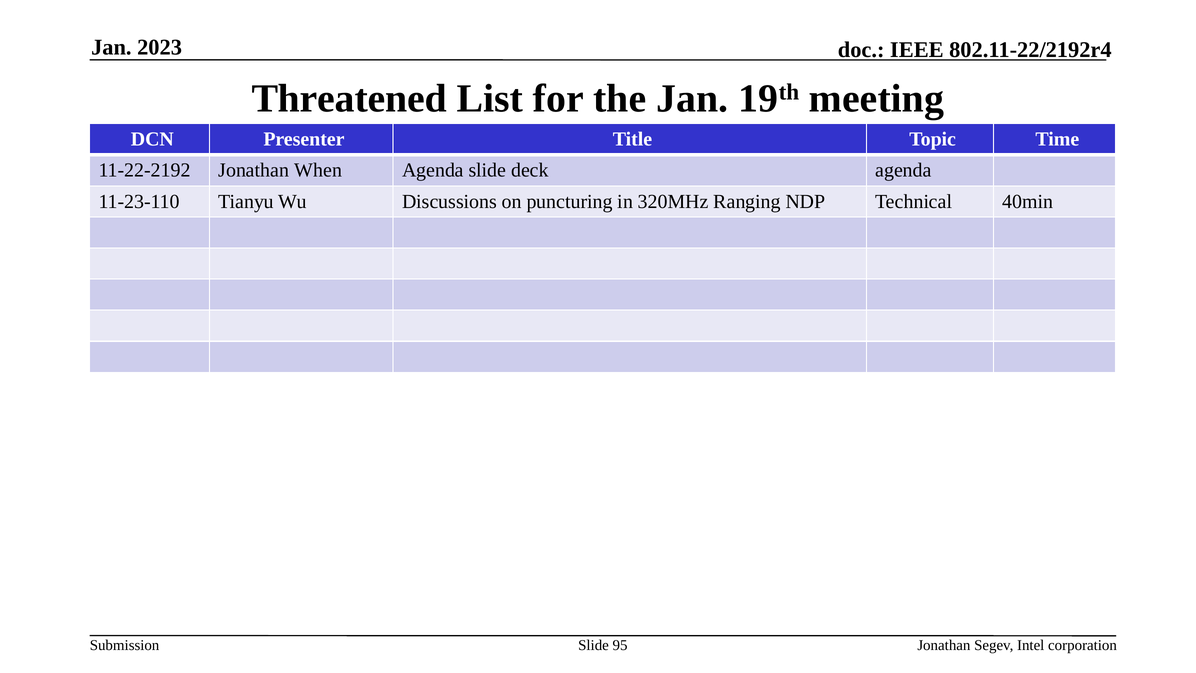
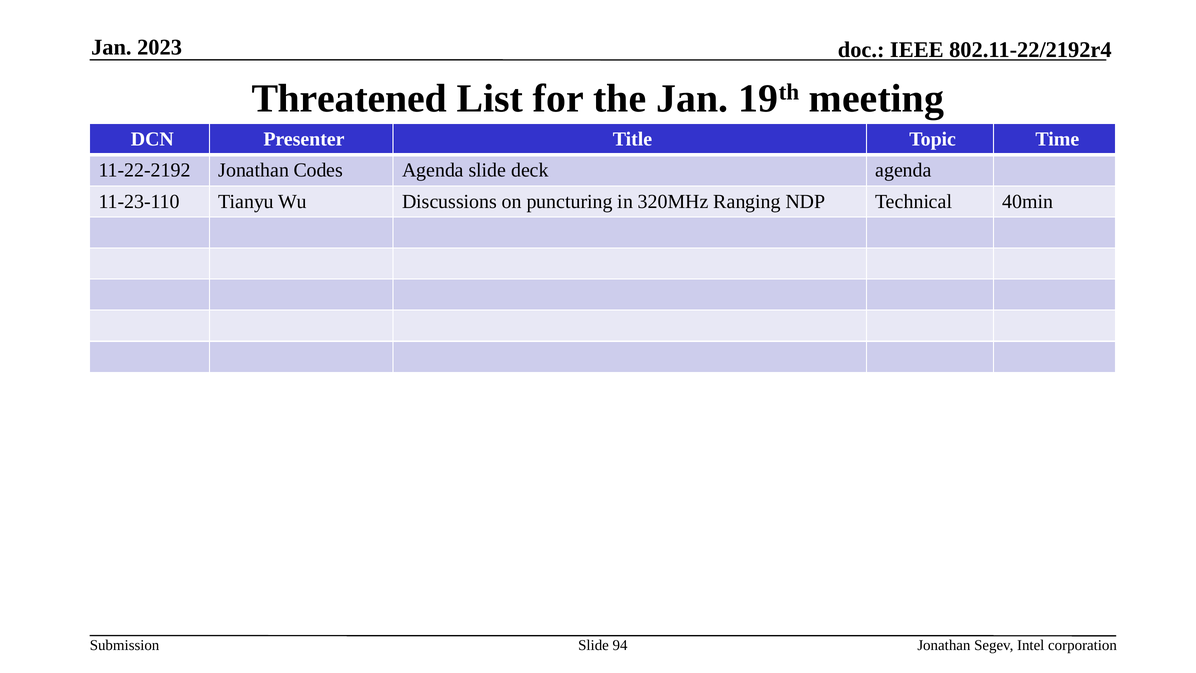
When: When -> Codes
95: 95 -> 94
